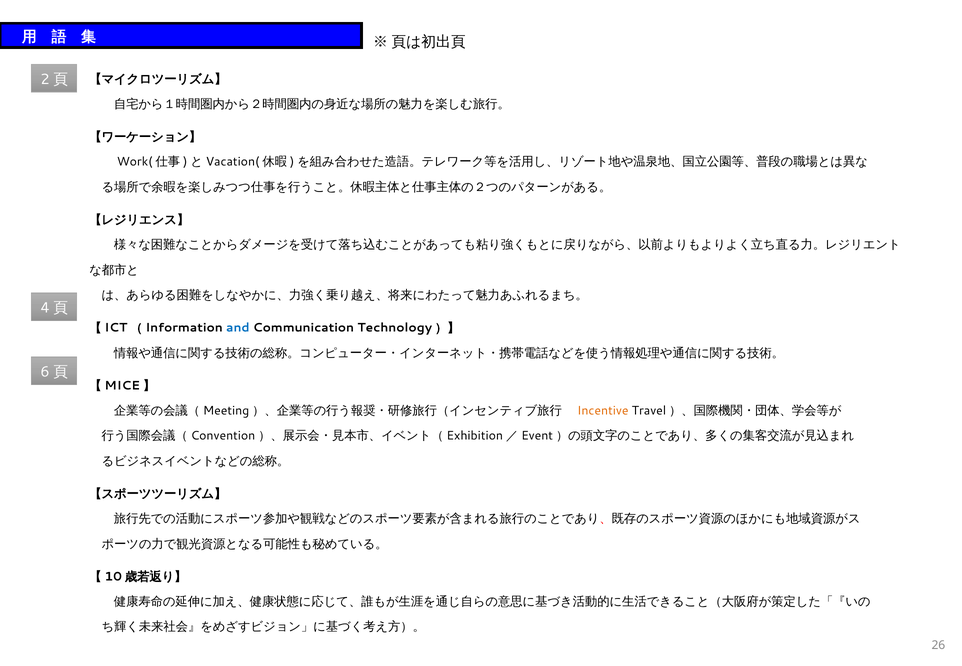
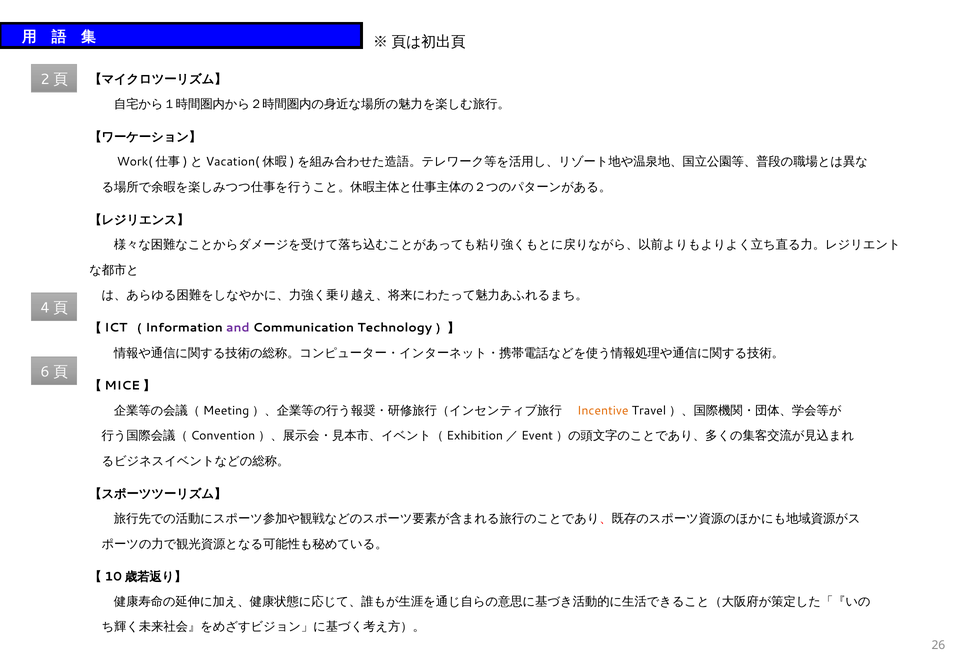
and colour: blue -> purple
